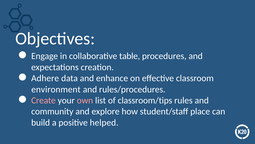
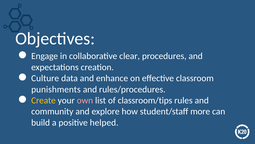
table: table -> clear
Adhere: Adhere -> Culture
environment: environment -> punishments
Create colour: pink -> yellow
place: place -> more
